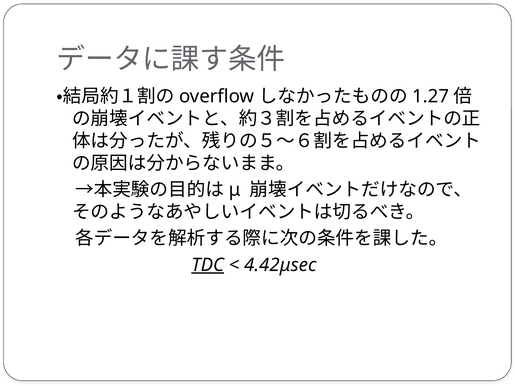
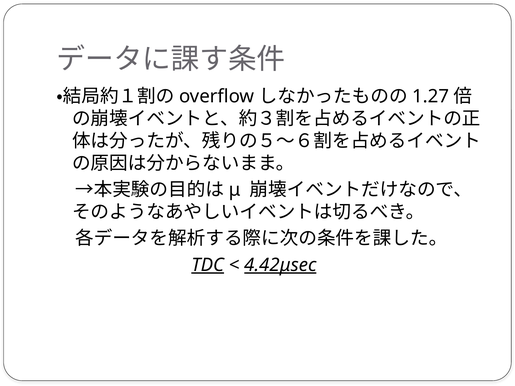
4.42μsec underline: none -> present
